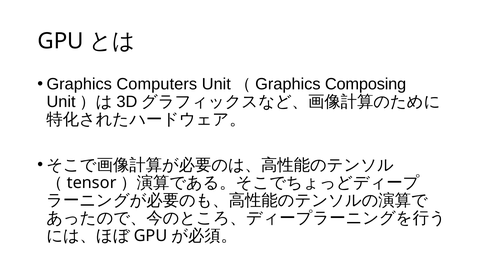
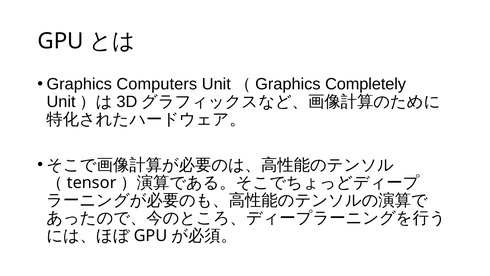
Composing: Composing -> Completely
